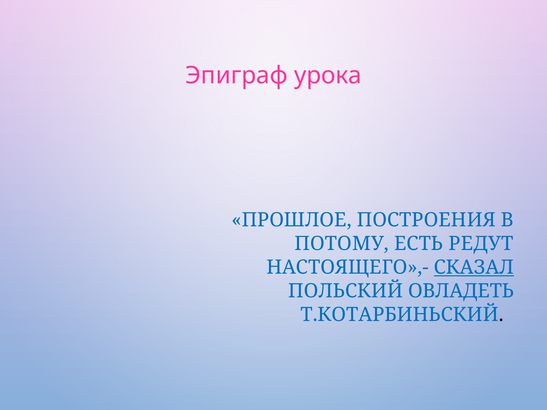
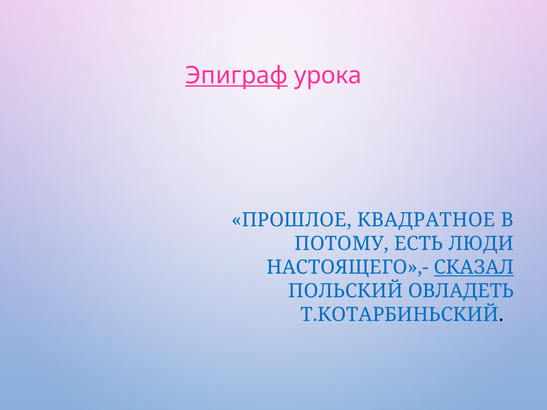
Эпиграф underline: none -> present
ПОСТРОЕНИЯ: ПОСТРОЕНИЯ -> КВАДРАТНОЕ
РЕДУТ: РЕДУТ -> ЛЮДИ
